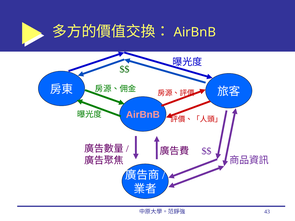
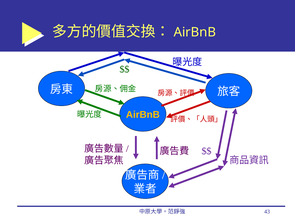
AirBnB at (143, 115) colour: pink -> yellow
